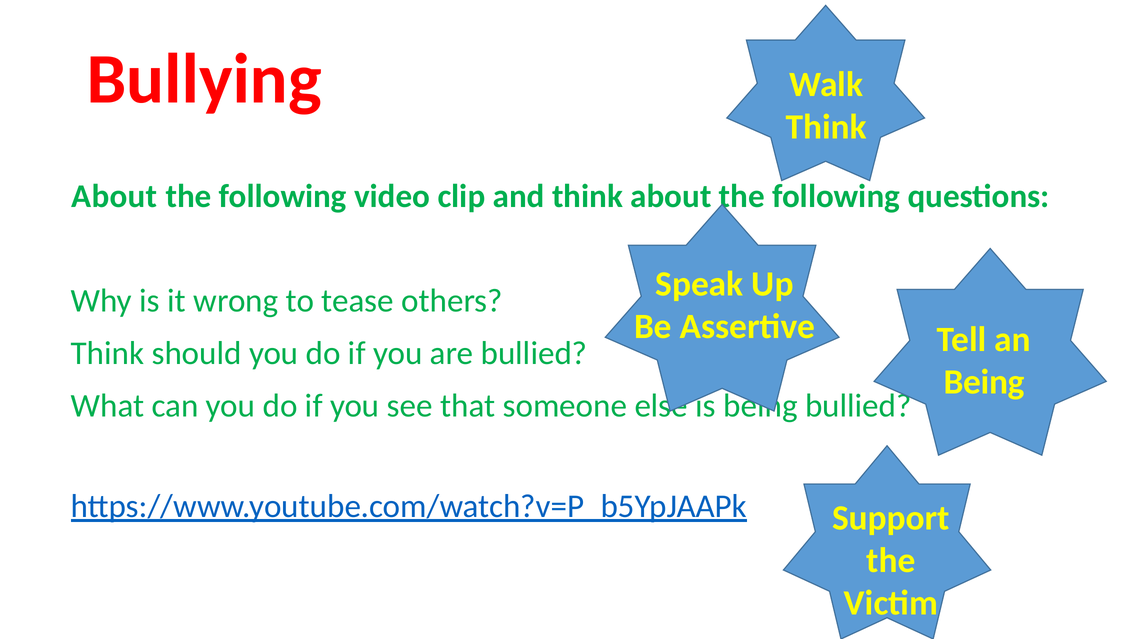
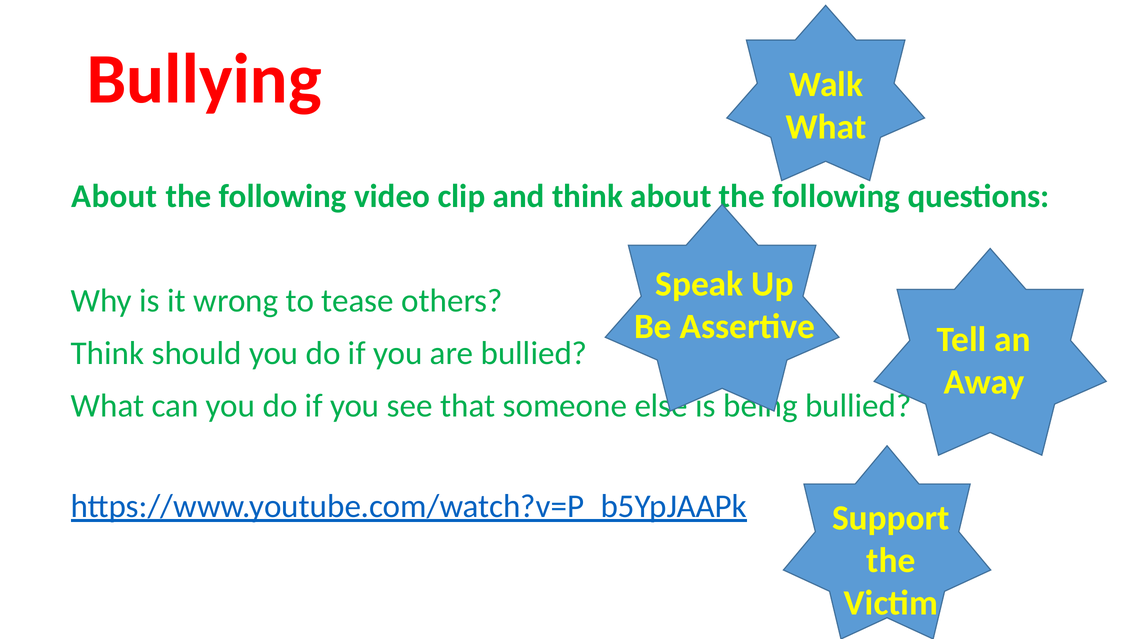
Think at (826, 127): Think -> What
Being at (984, 382): Being -> Away
